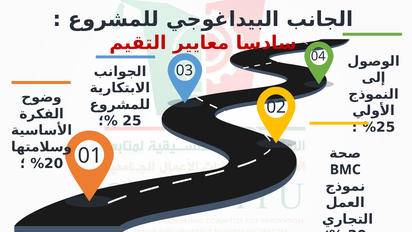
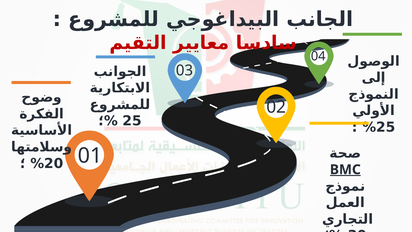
BMC underline: none -> present
